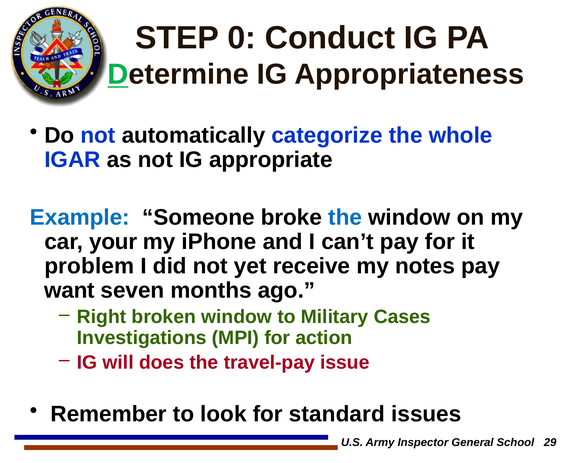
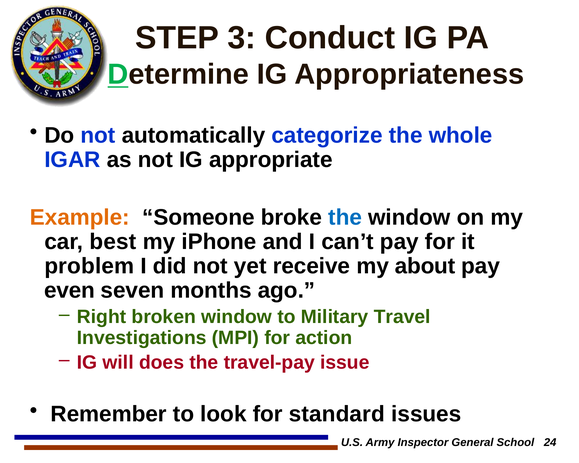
0: 0 -> 3
Example colour: blue -> orange
your: your -> best
notes: notes -> about
want: want -> even
Cases: Cases -> Travel
29: 29 -> 24
